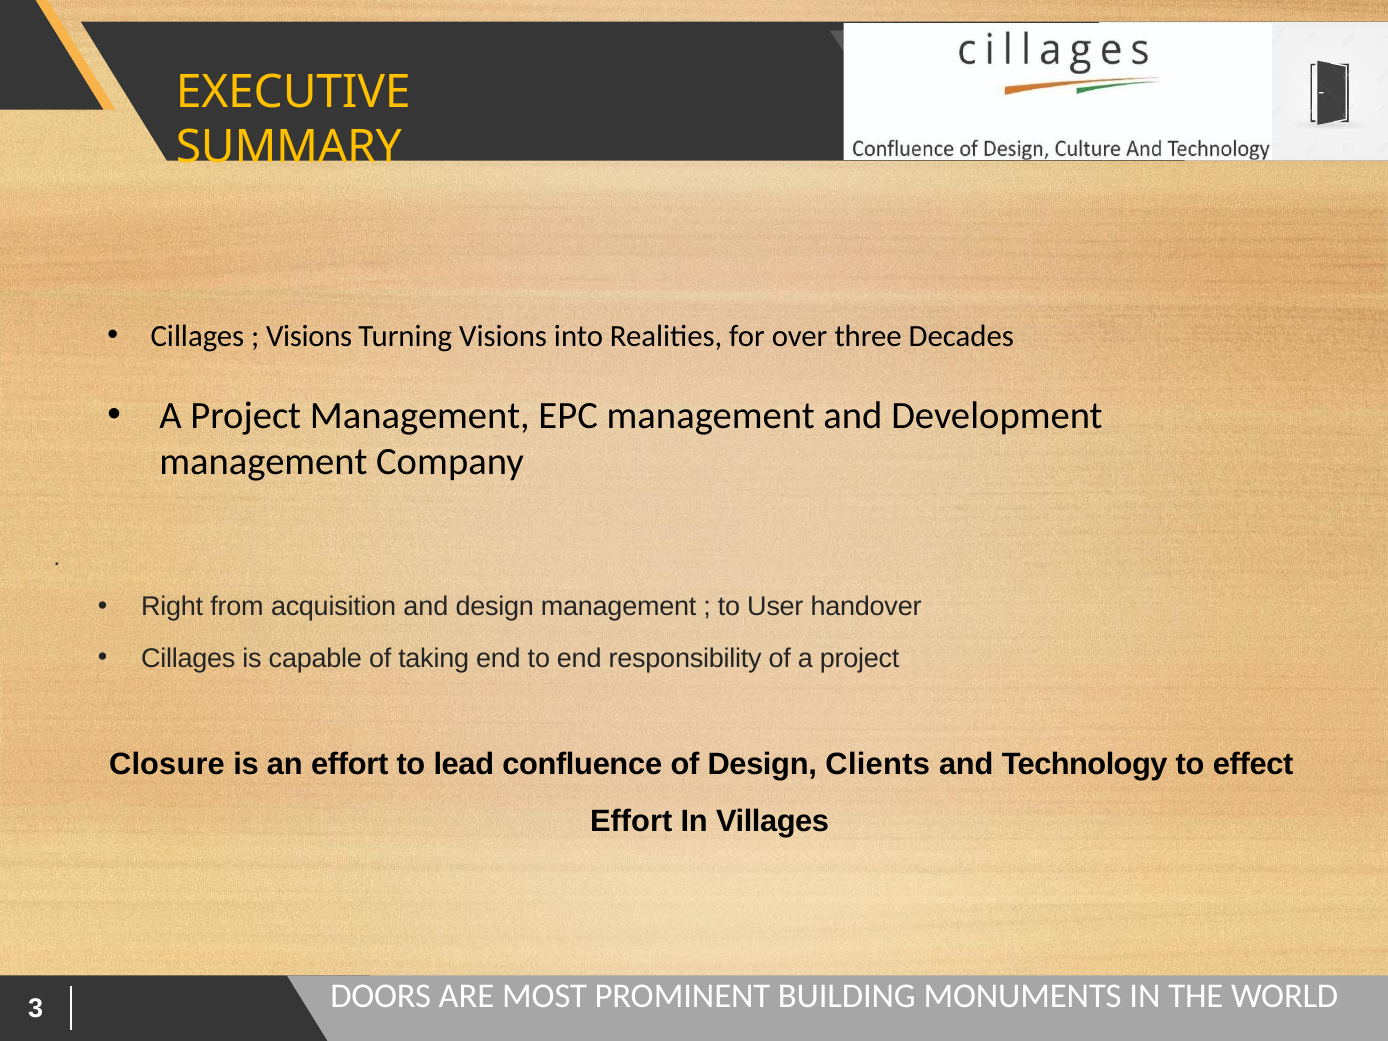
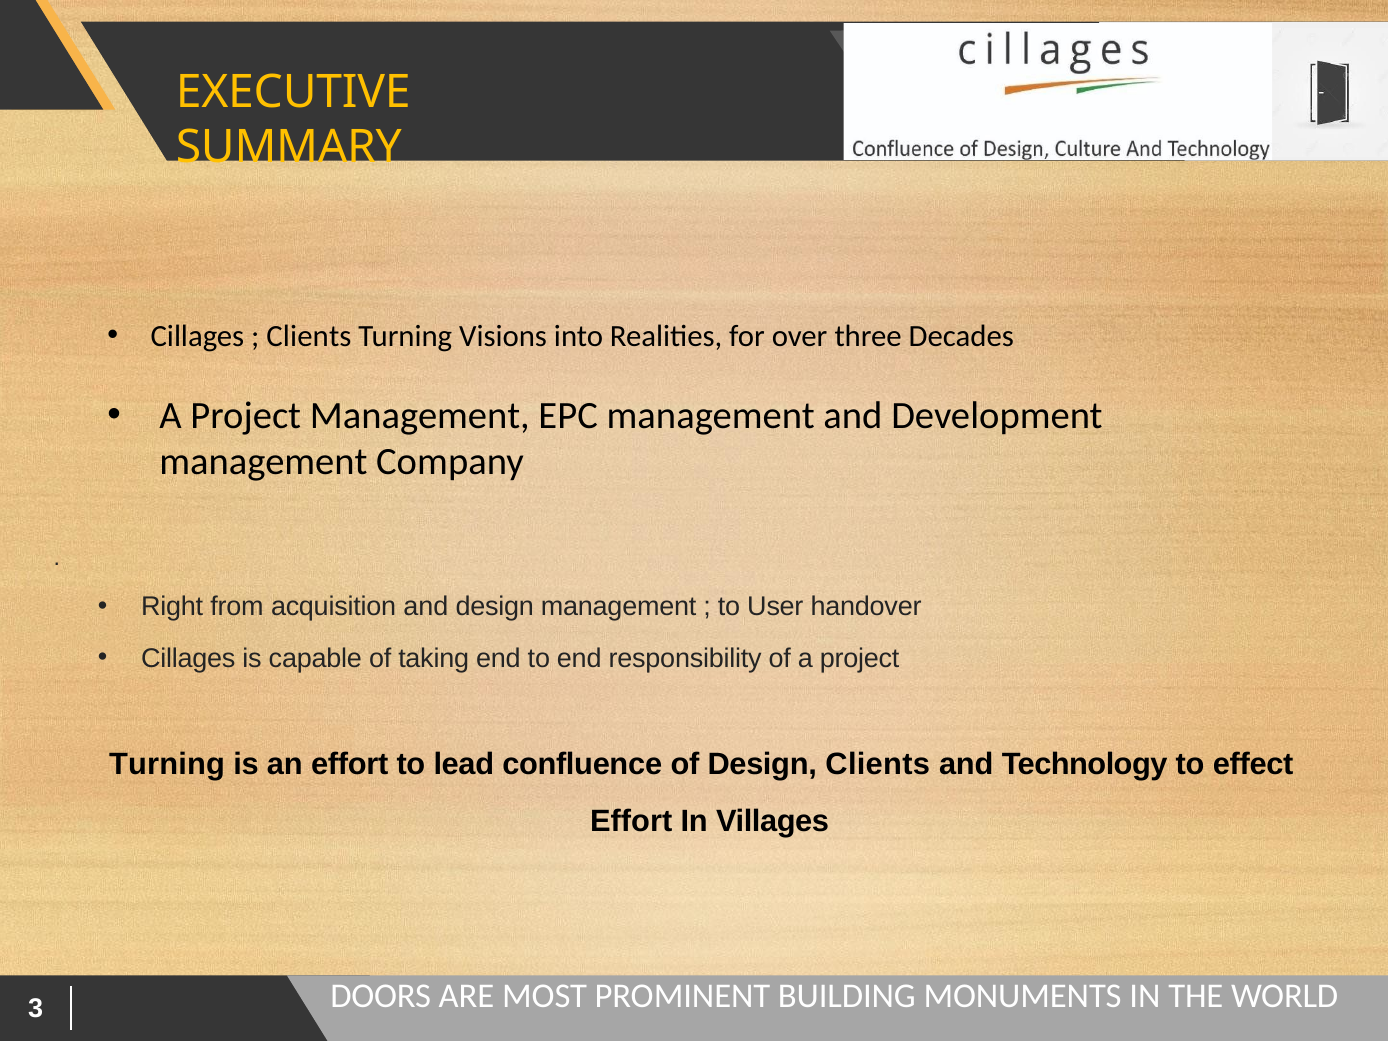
Visions at (309, 337): Visions -> Clients
Closure at (167, 764): Closure -> Turning
